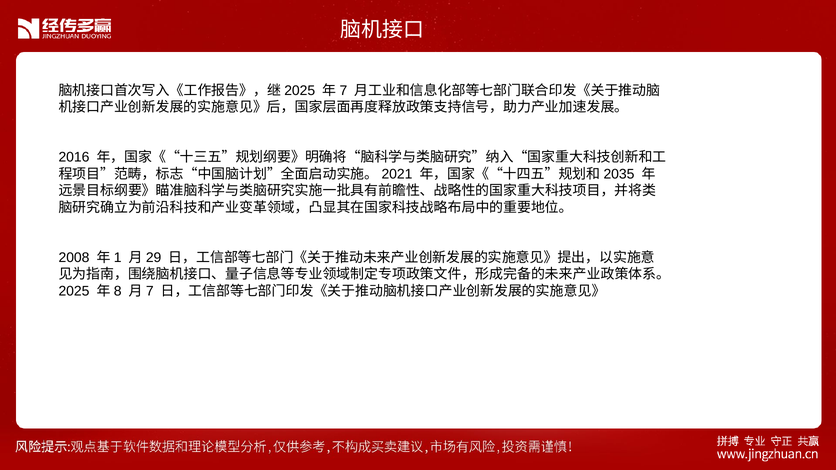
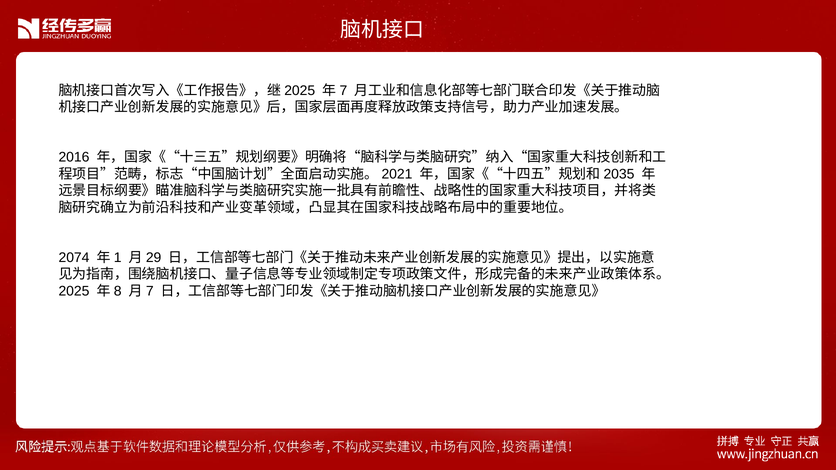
2008: 2008 -> 2074
